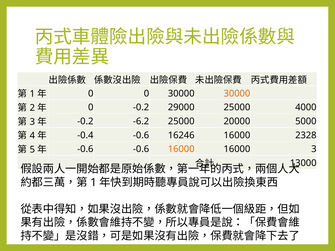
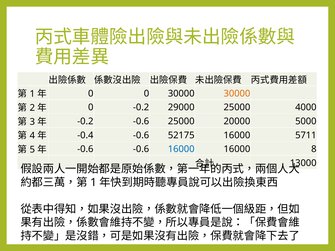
-0.2 -6.2: -6.2 -> -0.6
16246: 16246 -> 52175
2328: 2328 -> 5711
16000 at (181, 149) colour: orange -> blue
16000 3: 3 -> 8
